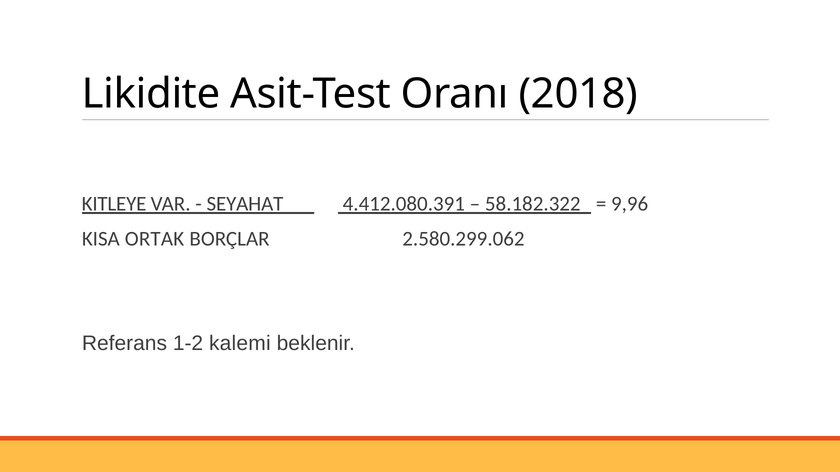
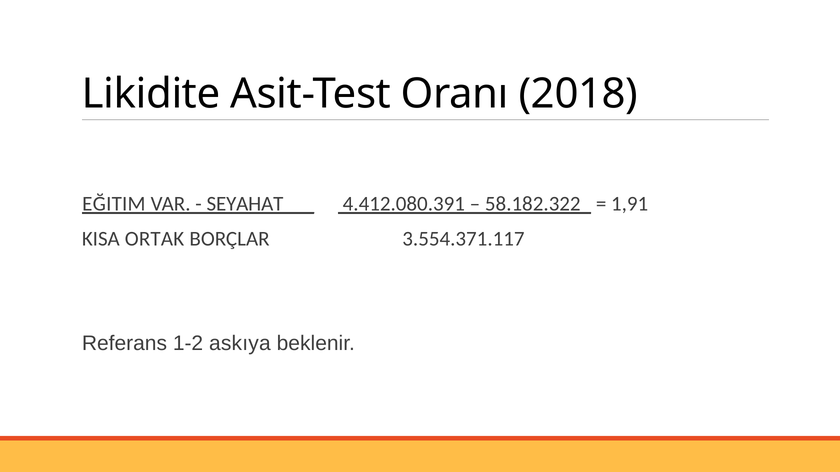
KITLEYE: KITLEYE -> EĞITIM
9,96: 9,96 -> 1,91
2.580.299.062: 2.580.299.062 -> 3.554.371.117
kalemi: kalemi -> askıya
